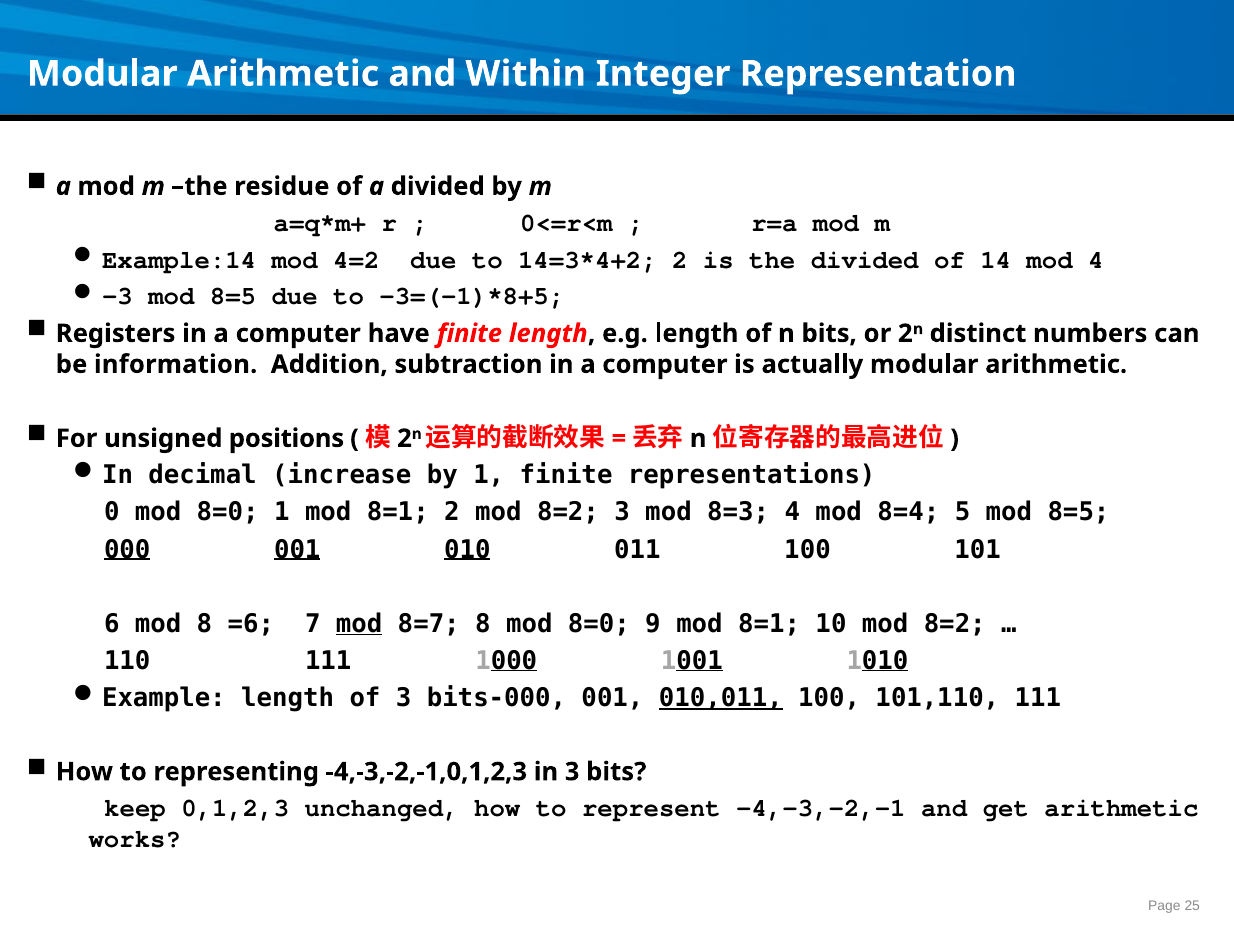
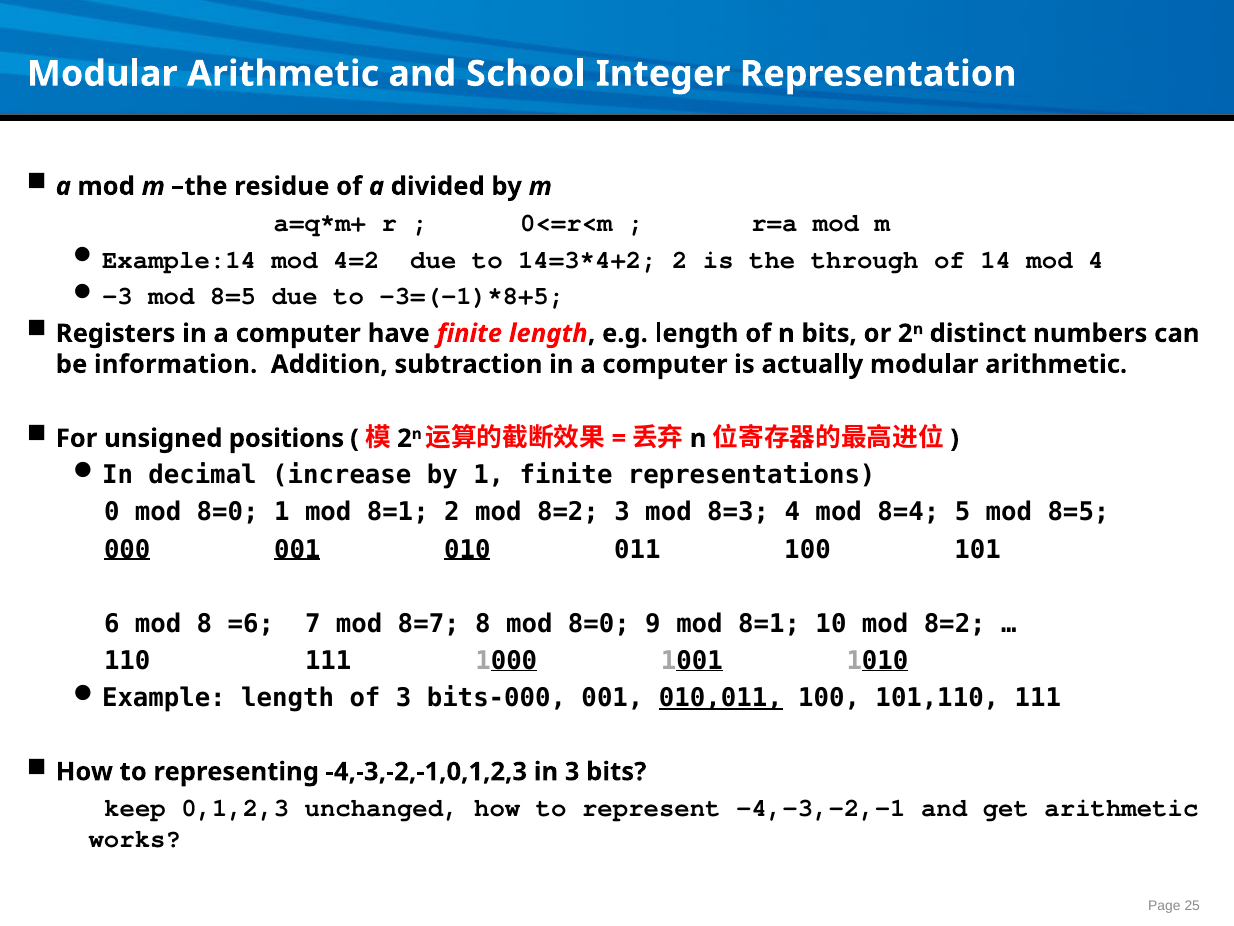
Within: Within -> School
the divided: divided -> through
mod at (359, 623) underline: present -> none
